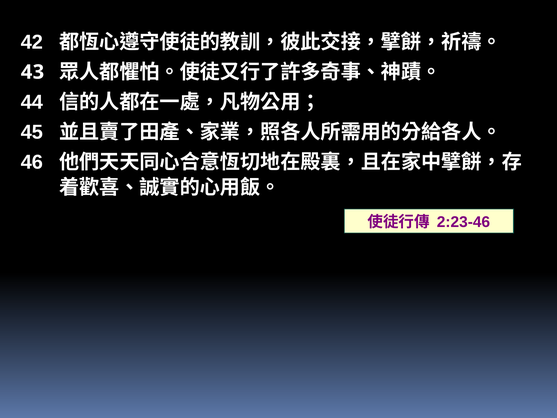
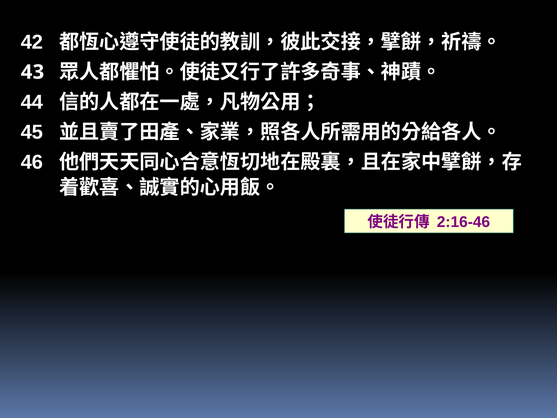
2:23-46: 2:23-46 -> 2:16-46
